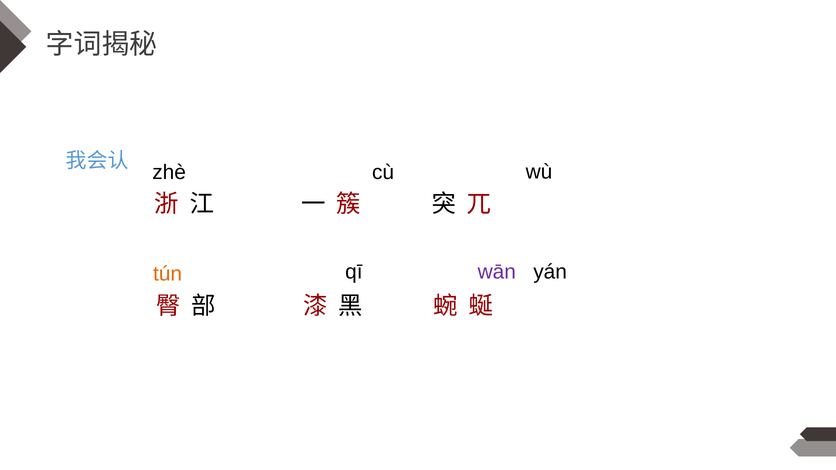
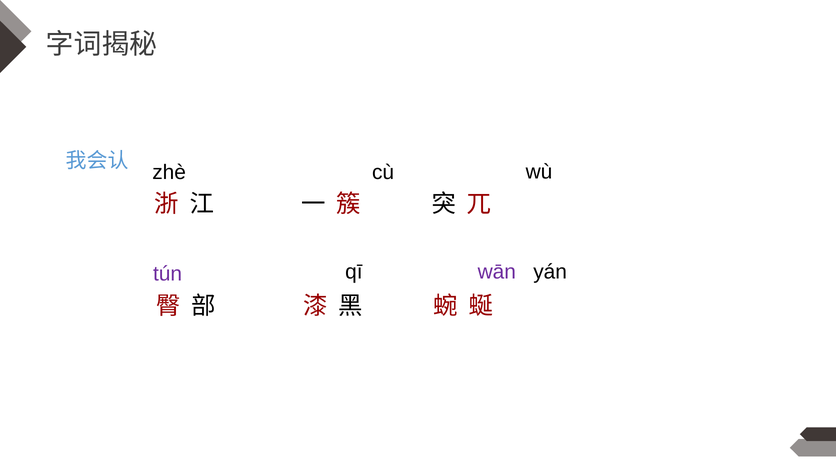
tún colour: orange -> purple
